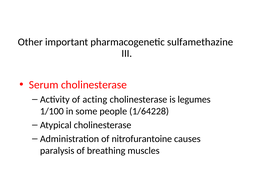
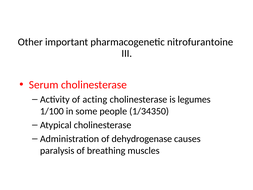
sulfamethazine: sulfamethazine -> nitrofurantoine
1/64228: 1/64228 -> 1/34350
nitrofurantoine: nitrofurantoine -> dehydrogenase
